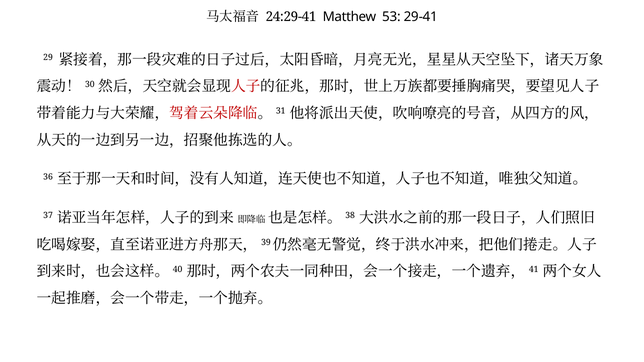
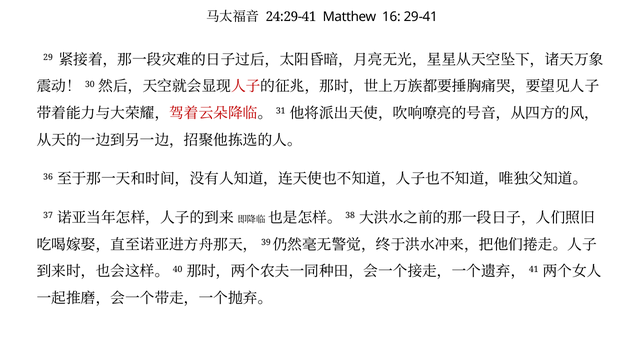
53: 53 -> 16
